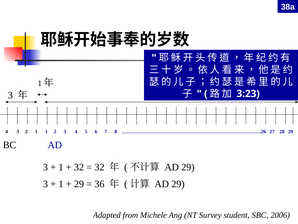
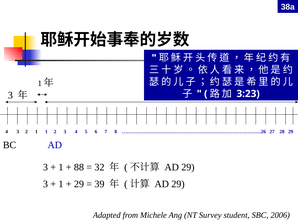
32 at (79, 167): 32 -> 88
36: 36 -> 39
